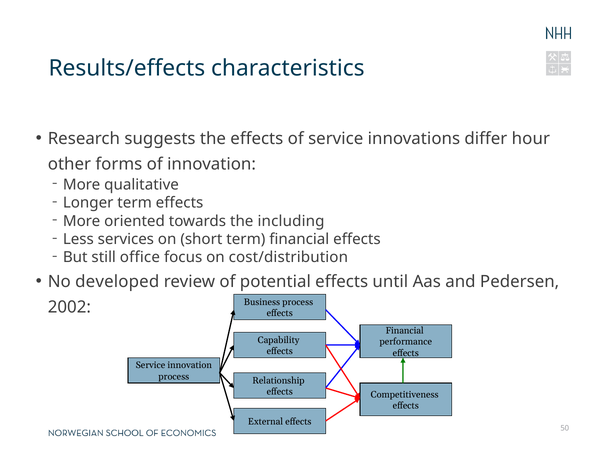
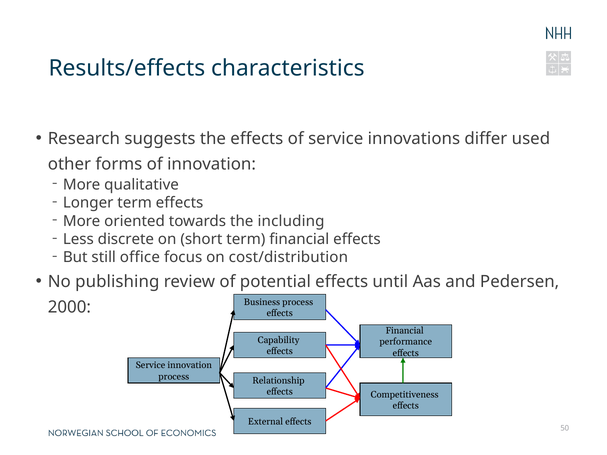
hour: hour -> used
services: services -> discrete
developed: developed -> publishing
2002: 2002 -> 2000
